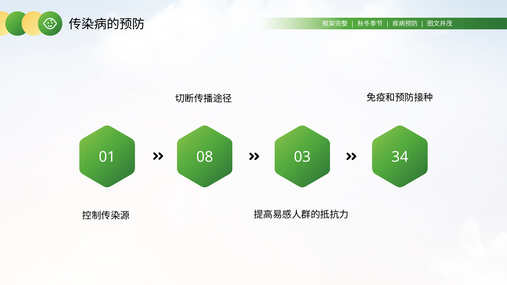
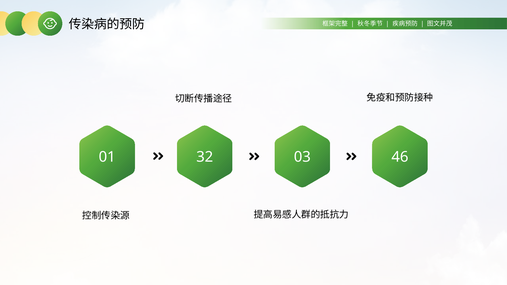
08: 08 -> 32
34: 34 -> 46
